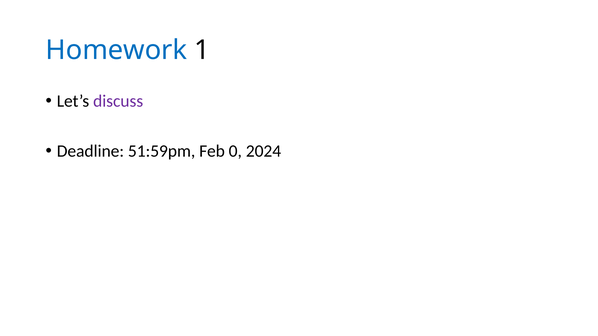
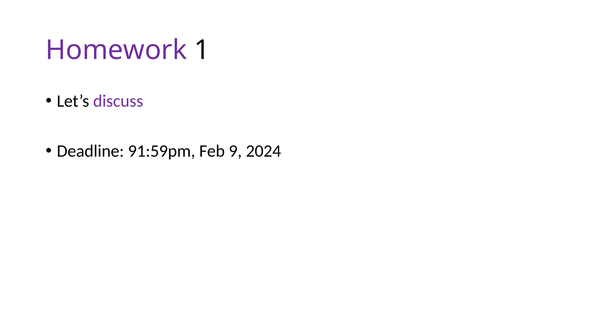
Homework colour: blue -> purple
51:59pm: 51:59pm -> 91:59pm
0: 0 -> 9
